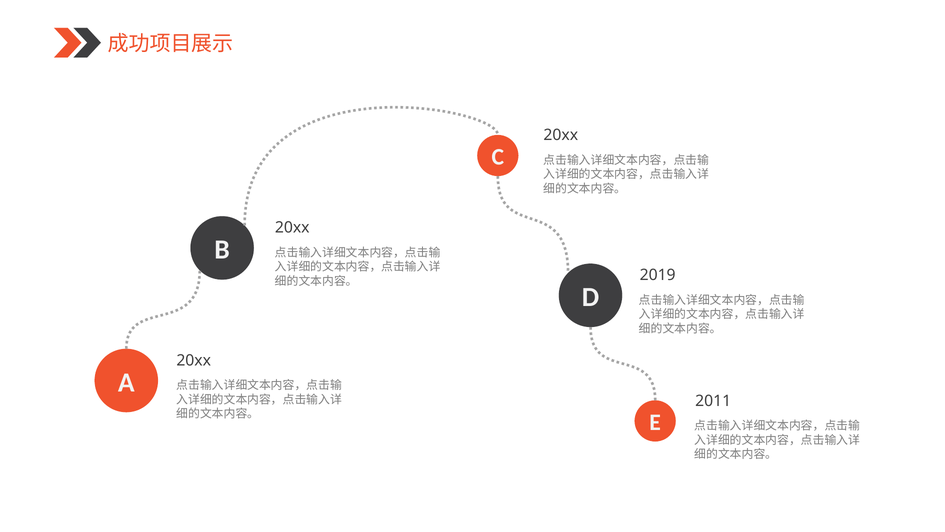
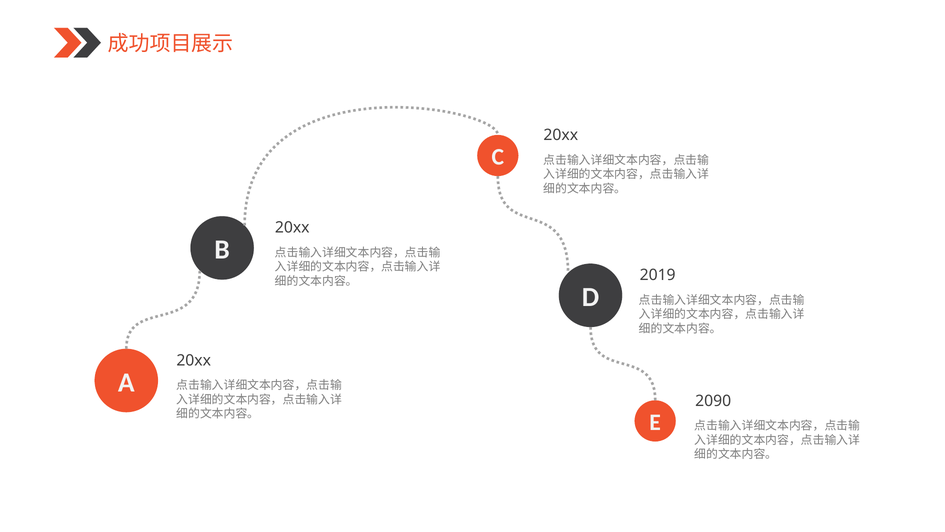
2011: 2011 -> 2090
